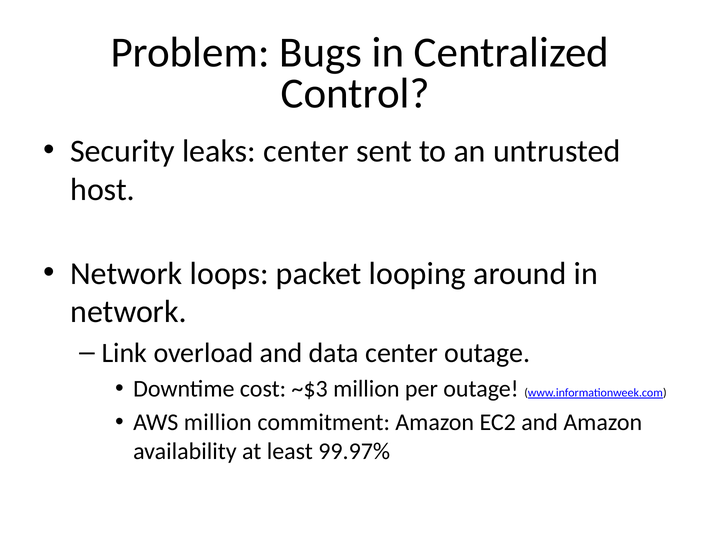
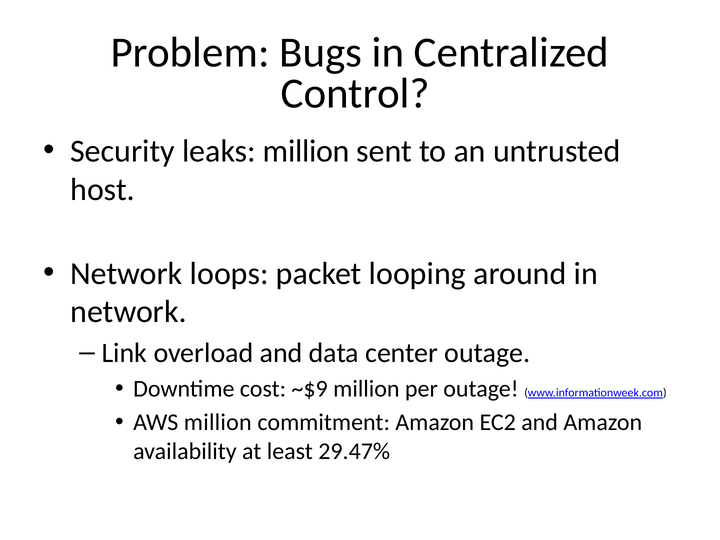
leaks center: center -> million
~$3: ~$3 -> ~$9
99.97%: 99.97% -> 29.47%
